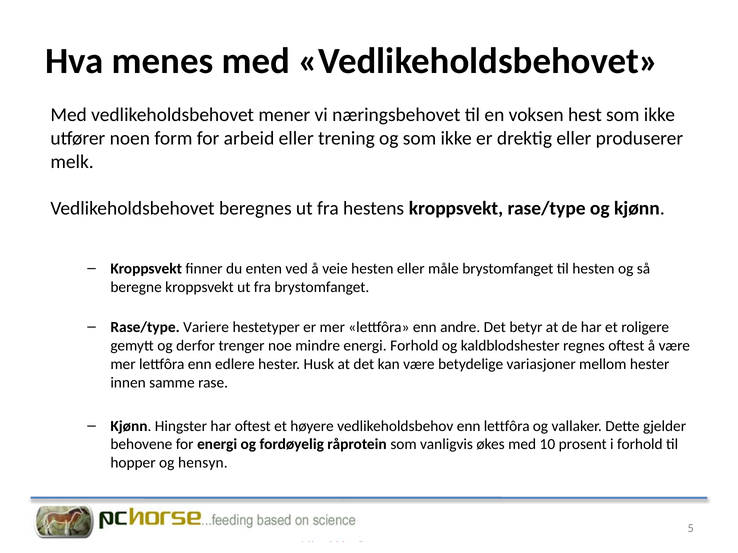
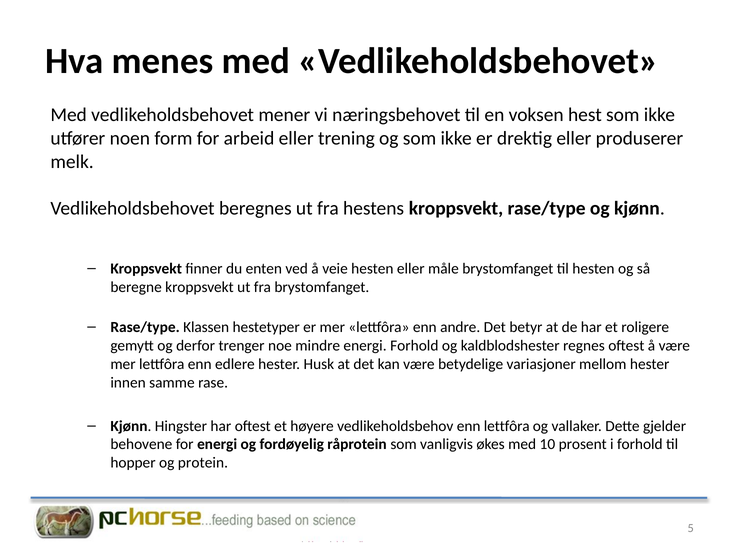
Variere: Variere -> Klassen
hensyn: hensyn -> protein
